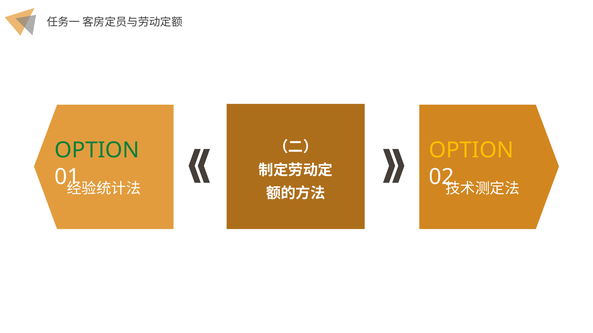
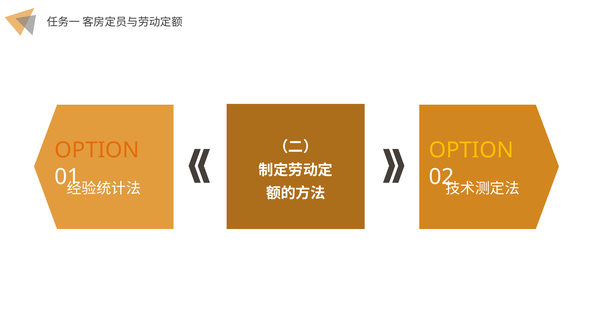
OPTION at (97, 151) colour: green -> orange
